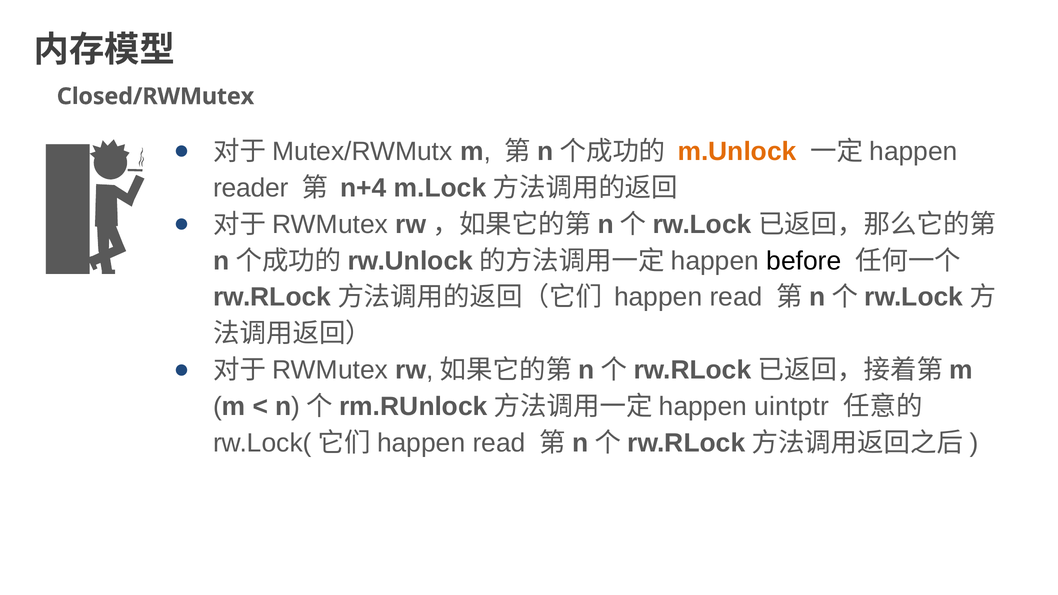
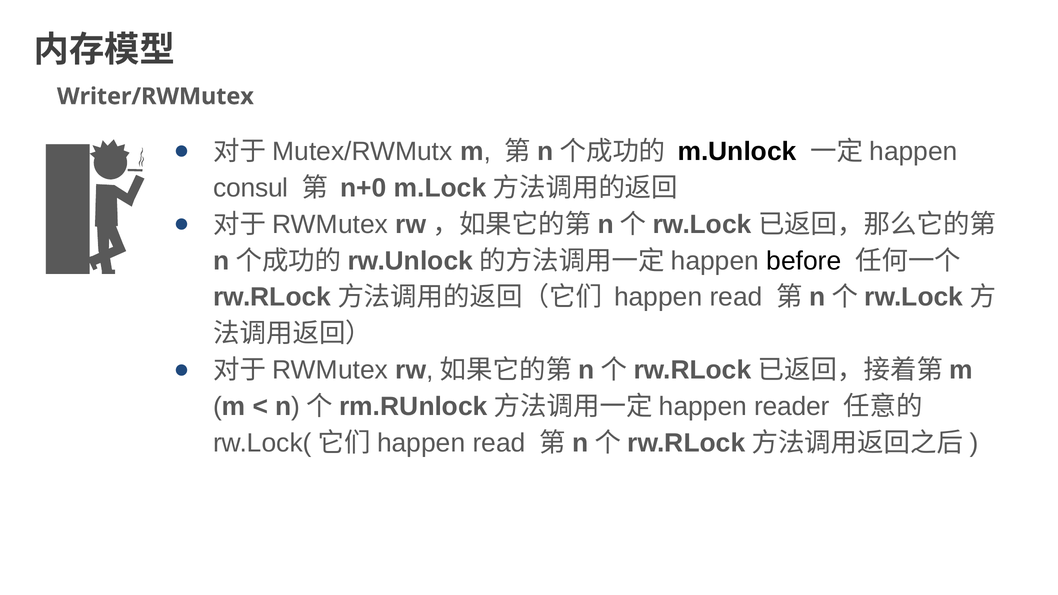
Closed/RWMutex: Closed/RWMutex -> Writer/RWMutex
m.Unlock colour: orange -> black
reader: reader -> consul
n+4: n+4 -> n+0
uintptr: uintptr -> reader
